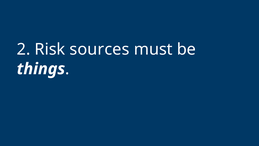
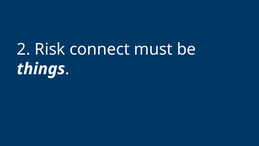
sources: sources -> connect
